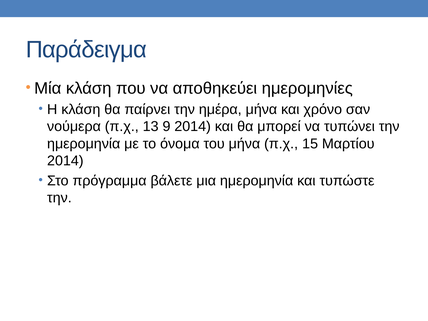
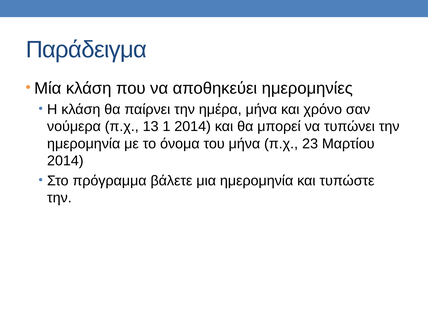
9: 9 -> 1
15: 15 -> 23
